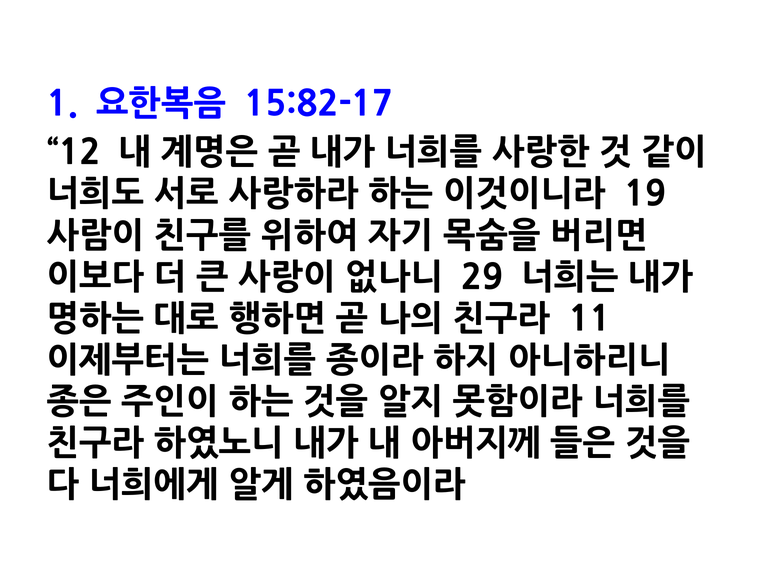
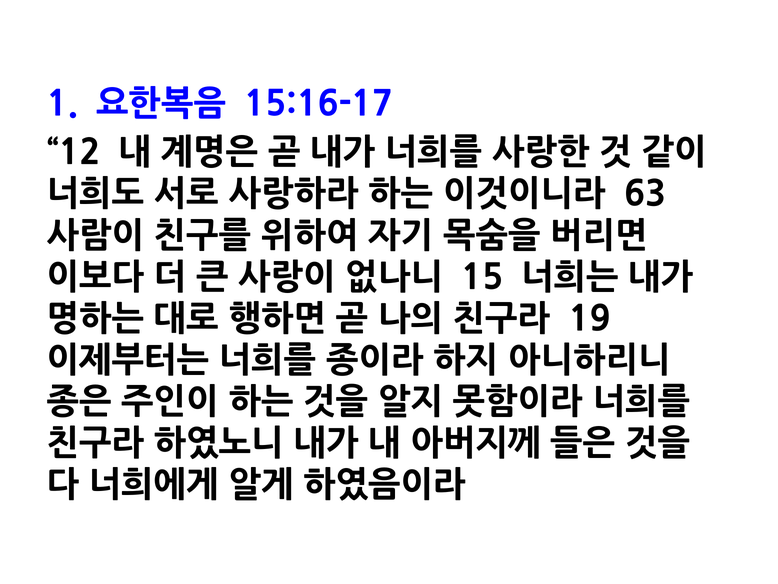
15:82-17: 15:82-17 -> 15:16-17
19: 19 -> 63
29: 29 -> 15
11: 11 -> 19
